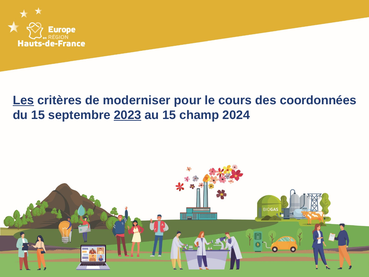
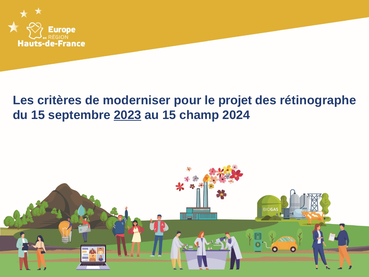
Les underline: present -> none
cours: cours -> projet
coordonnées: coordonnées -> rétinographe
